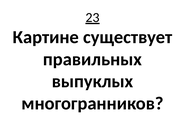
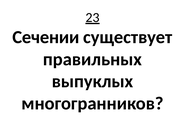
Картине: Картине -> Сечении
